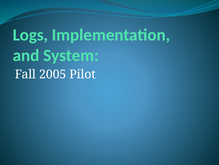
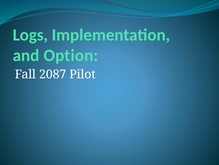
System: System -> Option
2005: 2005 -> 2087
